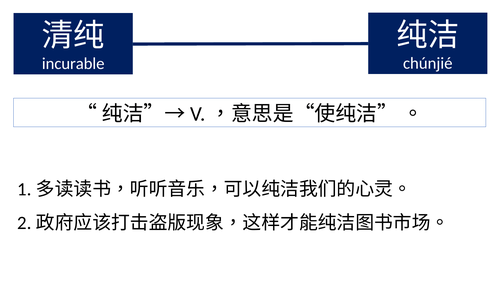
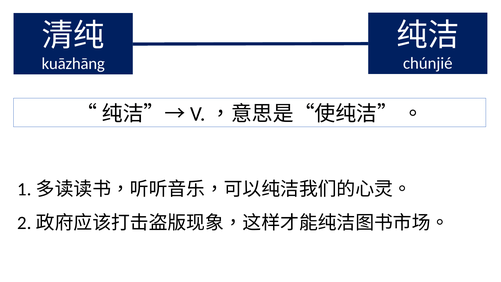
incurable: incurable -> kuāzhāng
